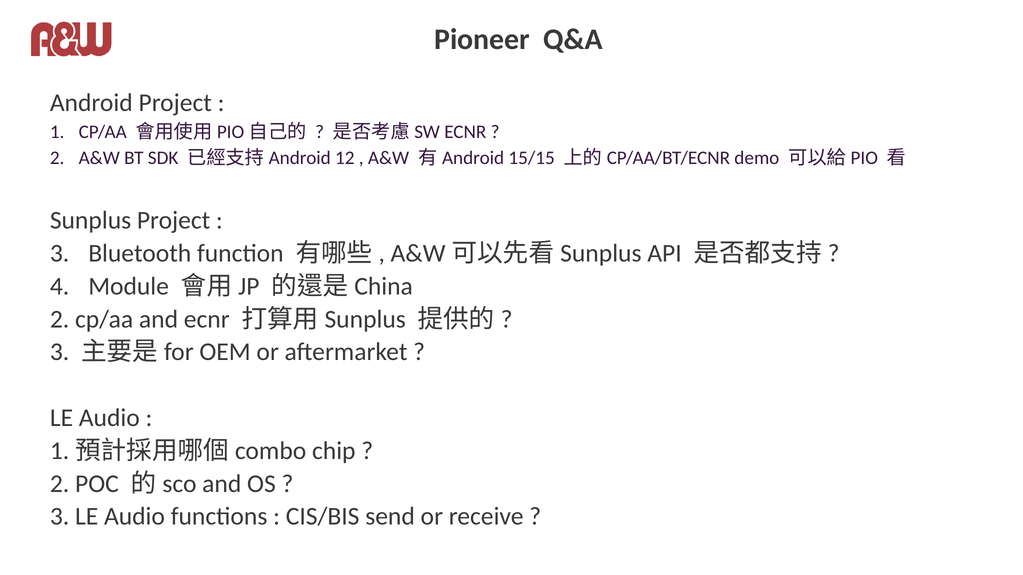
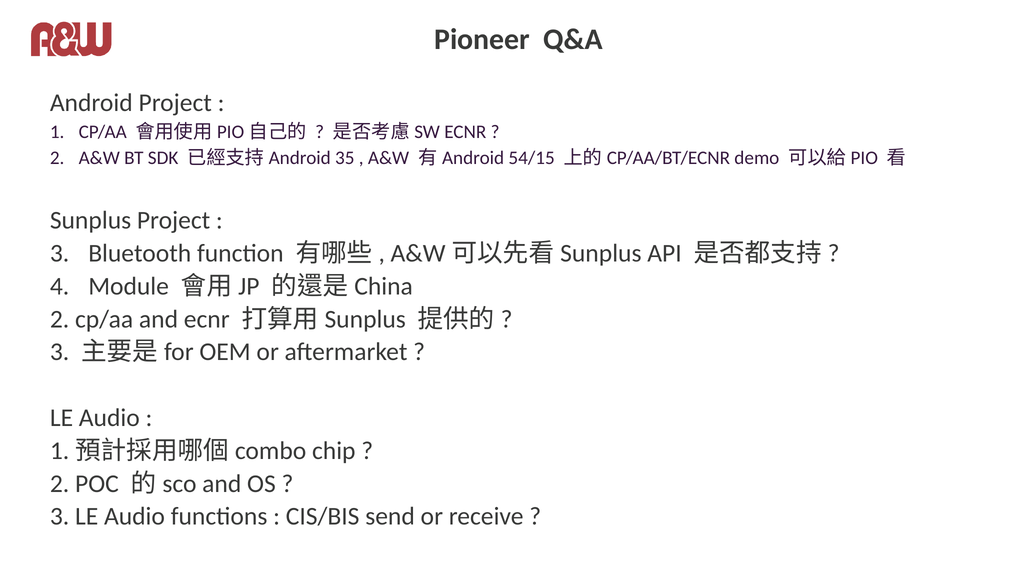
12: 12 -> 35
15/15: 15/15 -> 54/15
